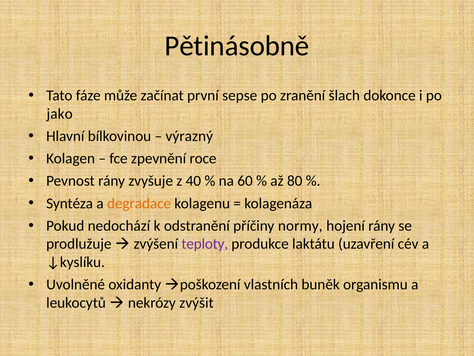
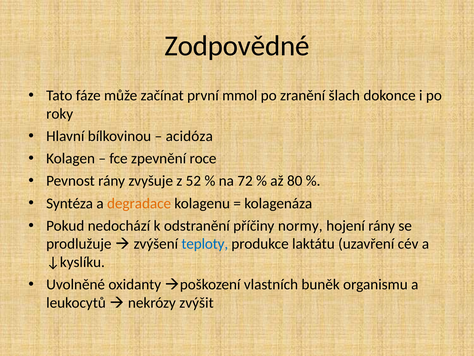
Pětinásobně: Pětinásobně -> Zodpovědné
sepse: sepse -> mmol
jako: jako -> roky
výrazný: výrazný -> acidóza
40: 40 -> 52
60: 60 -> 72
teploty colour: purple -> blue
